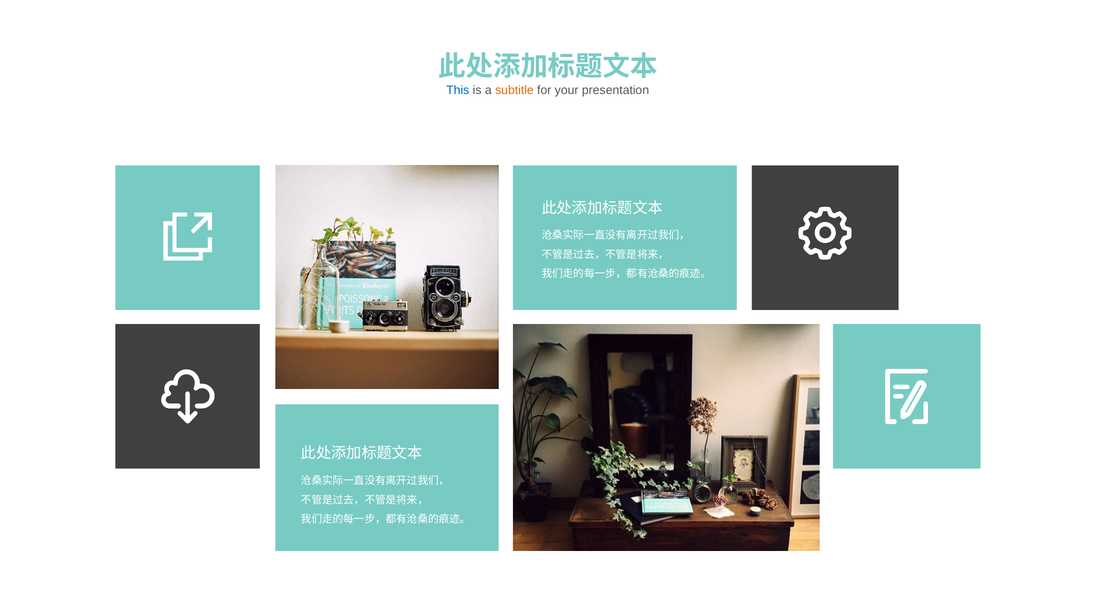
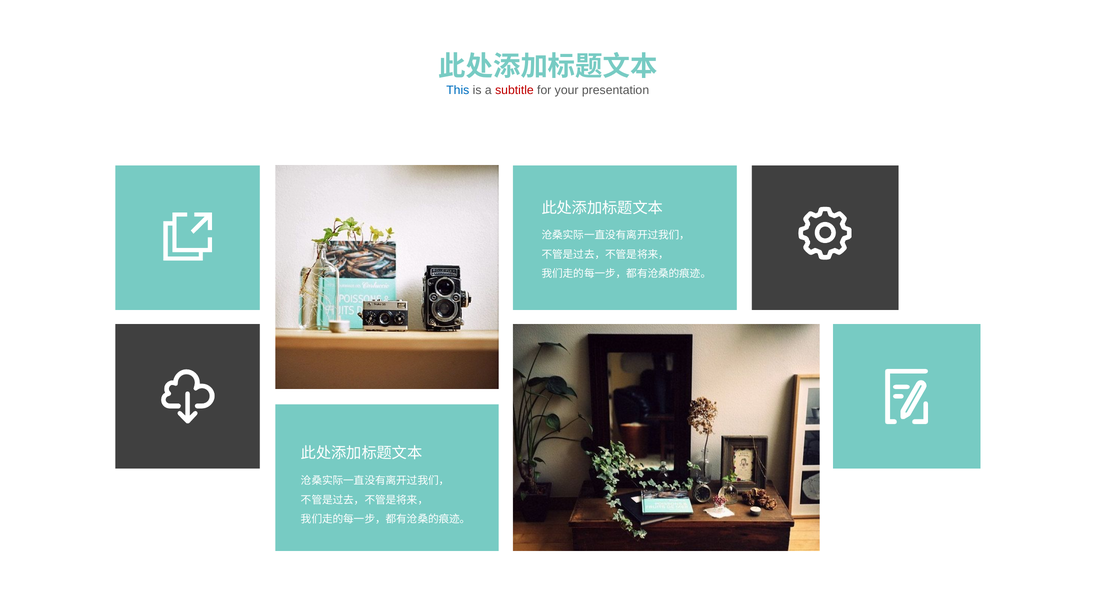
subtitle colour: orange -> red
